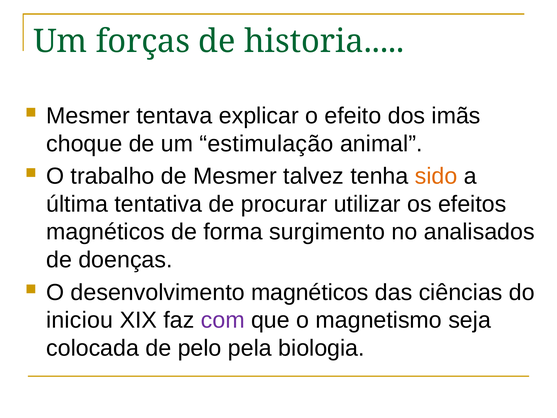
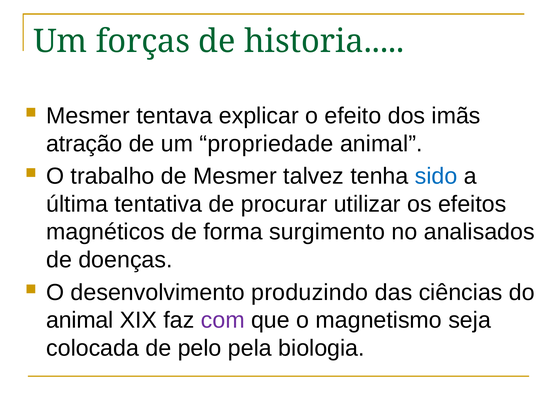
choque: choque -> atração
estimulação: estimulação -> propriedade
sido colour: orange -> blue
desenvolvimento magnéticos: magnéticos -> produzindo
iniciou at (80, 320): iniciou -> animal
